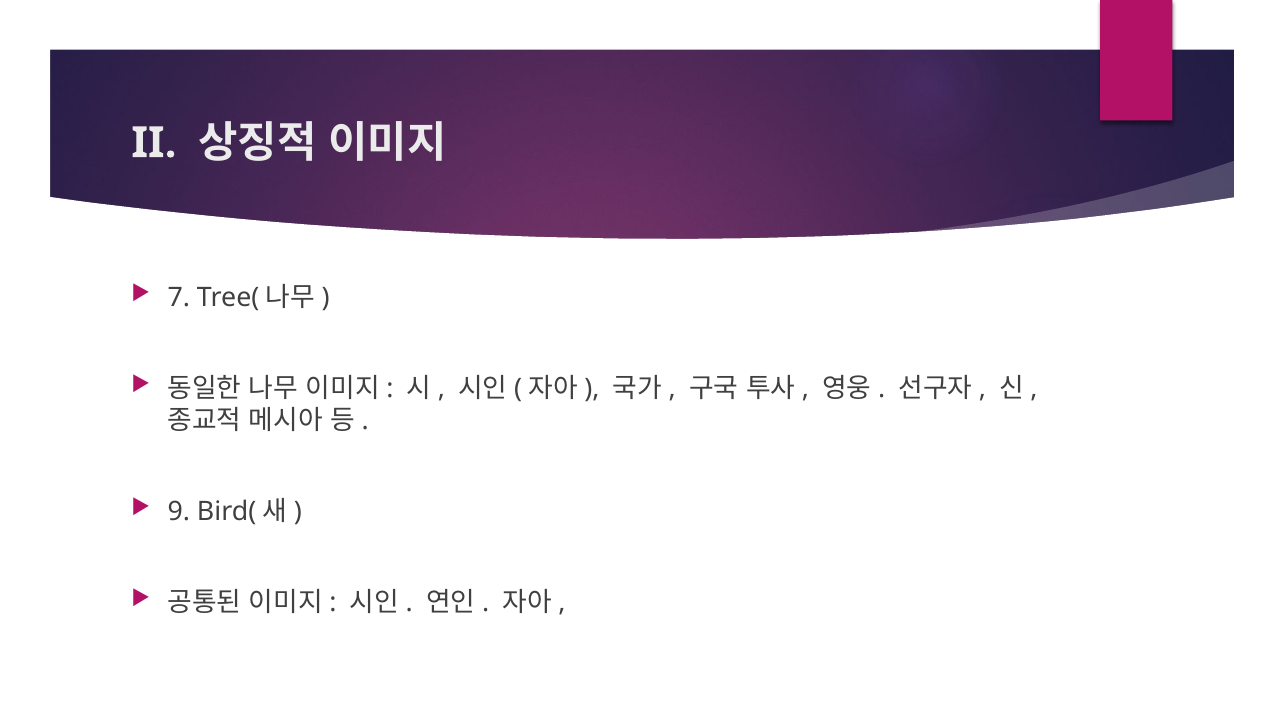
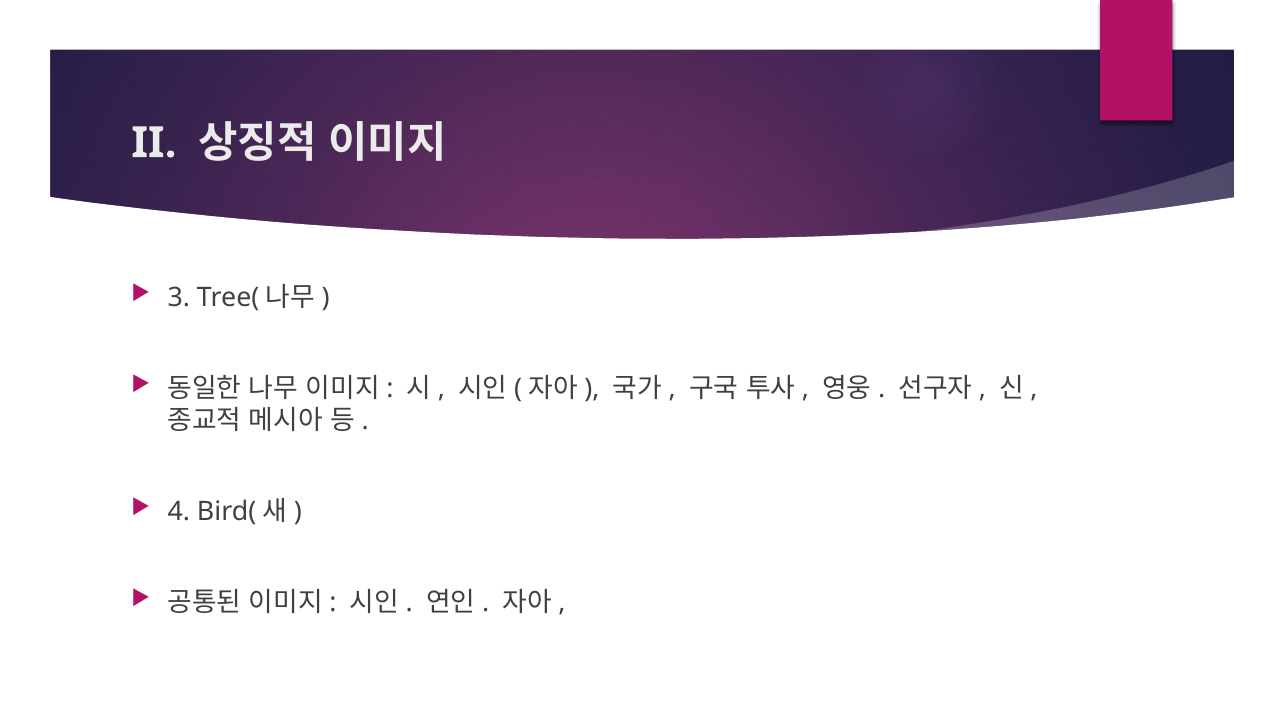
7: 7 -> 3
9: 9 -> 4
